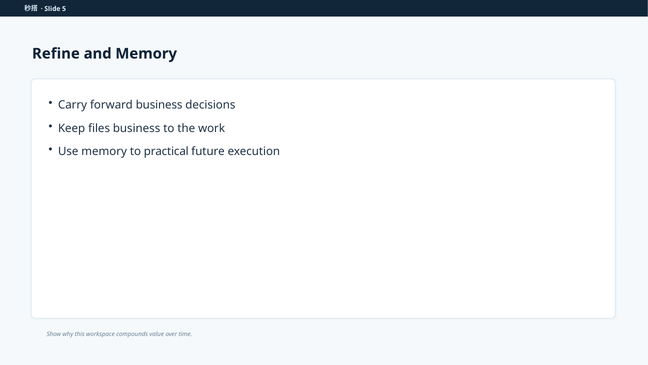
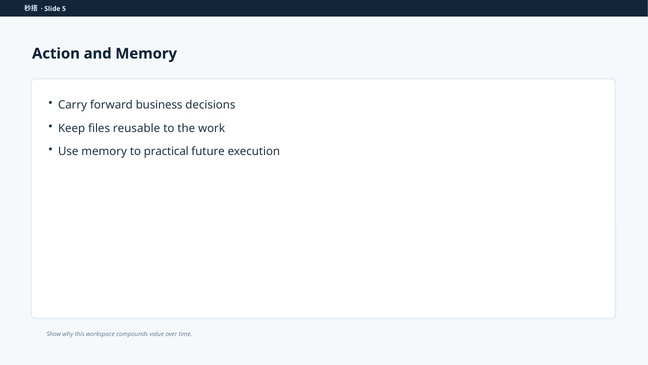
Refine: Refine -> Action
files business: business -> reusable
